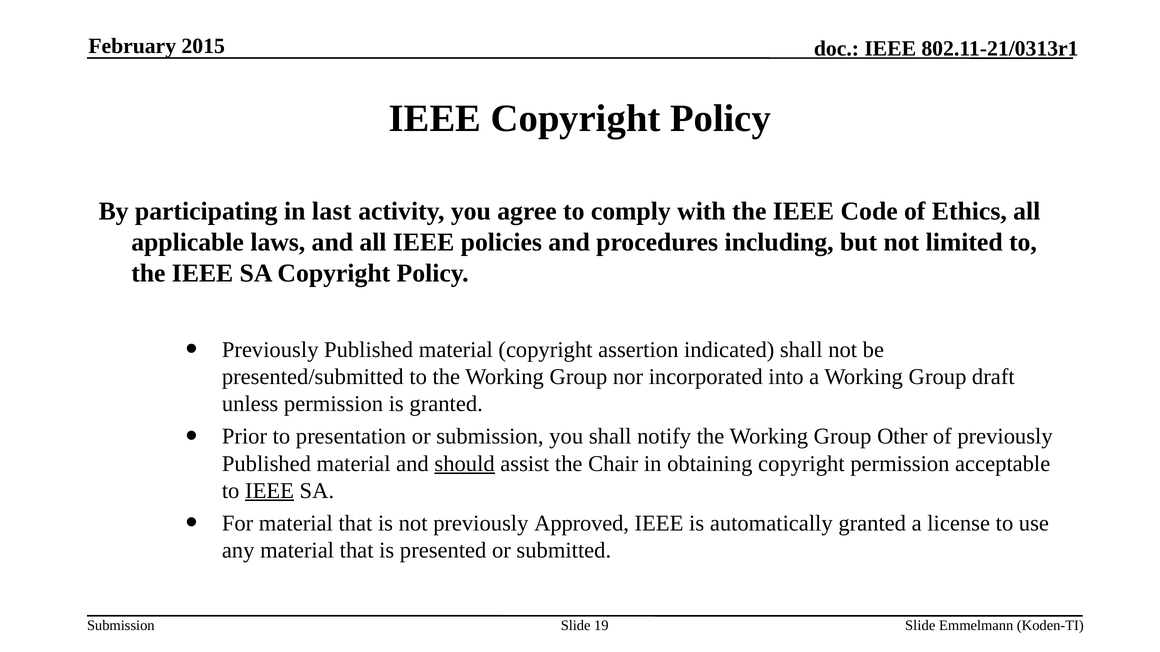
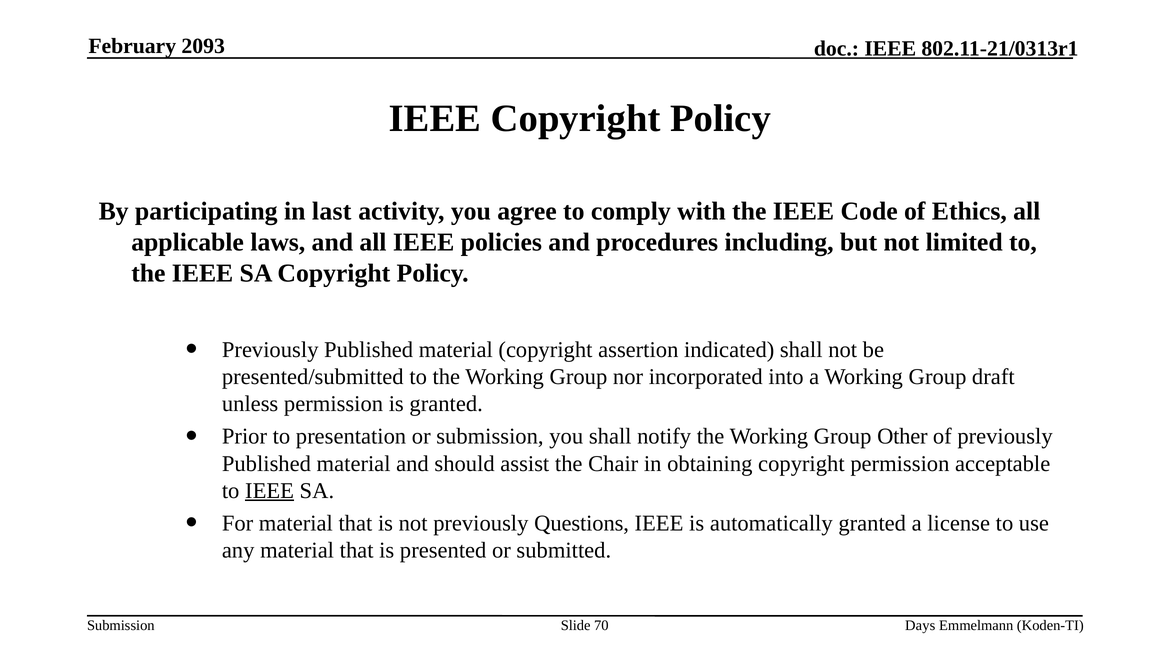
2015: 2015 -> 2093
should underline: present -> none
Approved: Approved -> Questions
19: 19 -> 70
Slide at (920, 626): Slide -> Days
